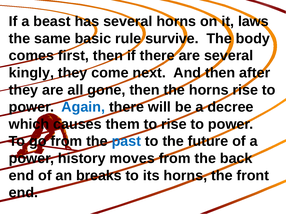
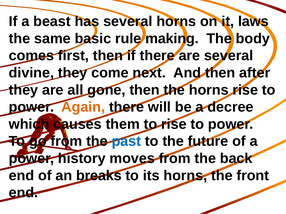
survive: survive -> making
kingly: kingly -> divine
Again colour: blue -> orange
